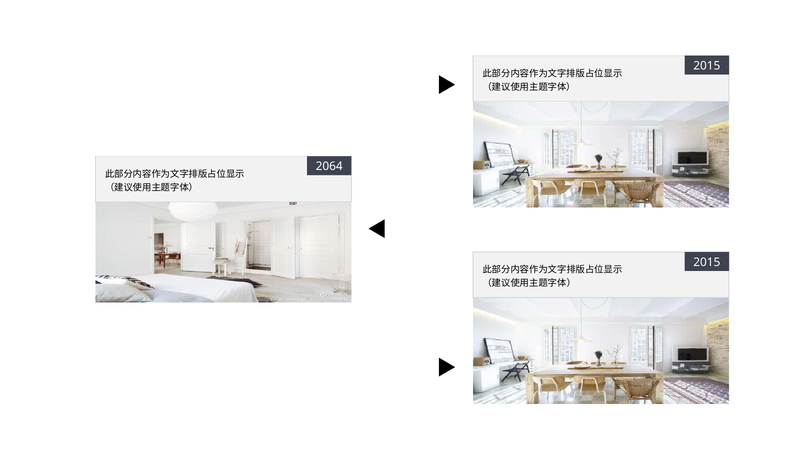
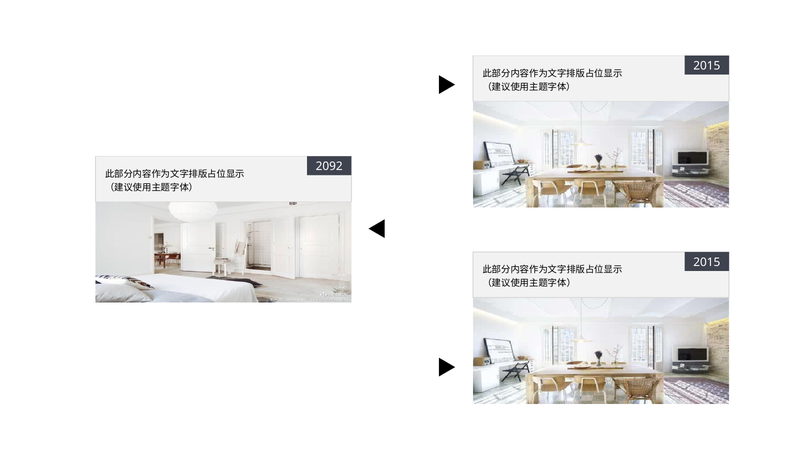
2064: 2064 -> 2092
